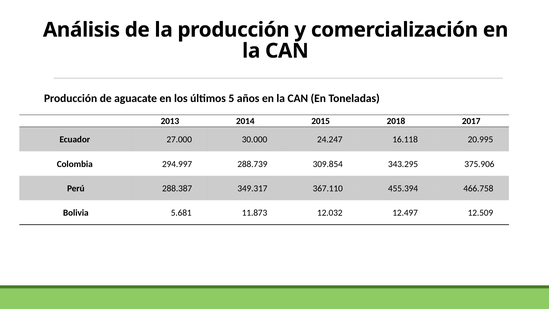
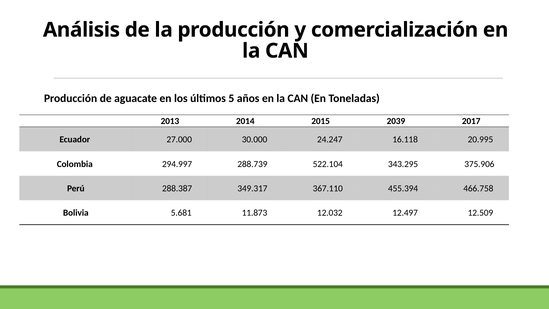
2018: 2018 -> 2039
309.854: 309.854 -> 522.104
